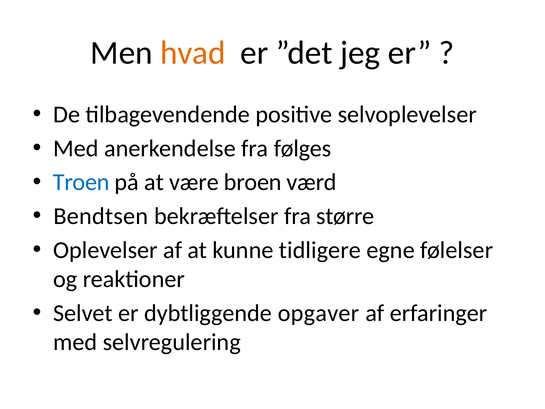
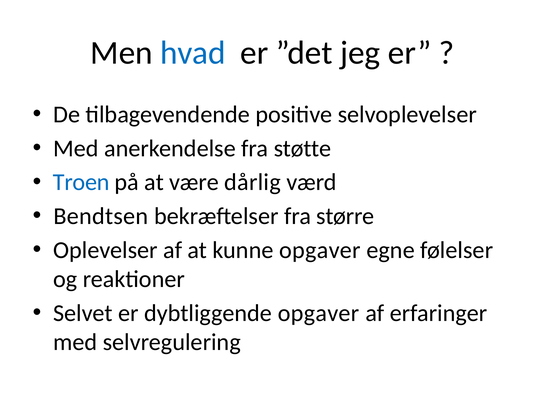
hvad colour: orange -> blue
følges: følges -> støtte
broen: broen -> dårlig
kunne tidligere: tidligere -> opgaver
